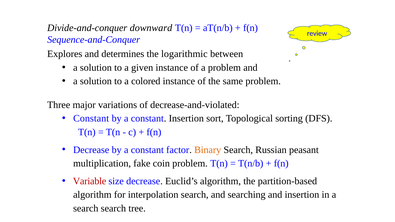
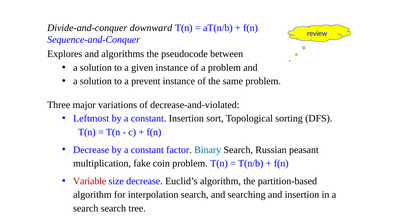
determines: determines -> algorithms
logarithmic: logarithmic -> pseudocode
colored: colored -> prevent
Constant at (91, 119): Constant -> Leftmost
Binary colour: orange -> blue
